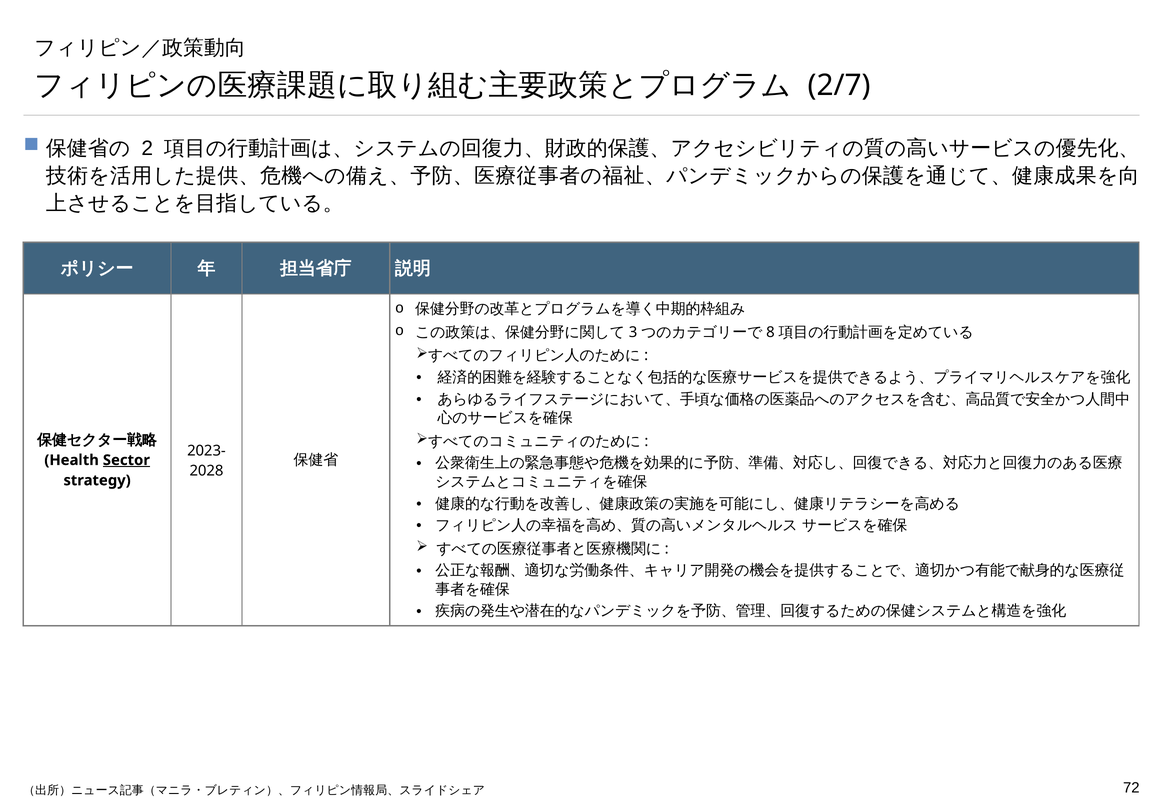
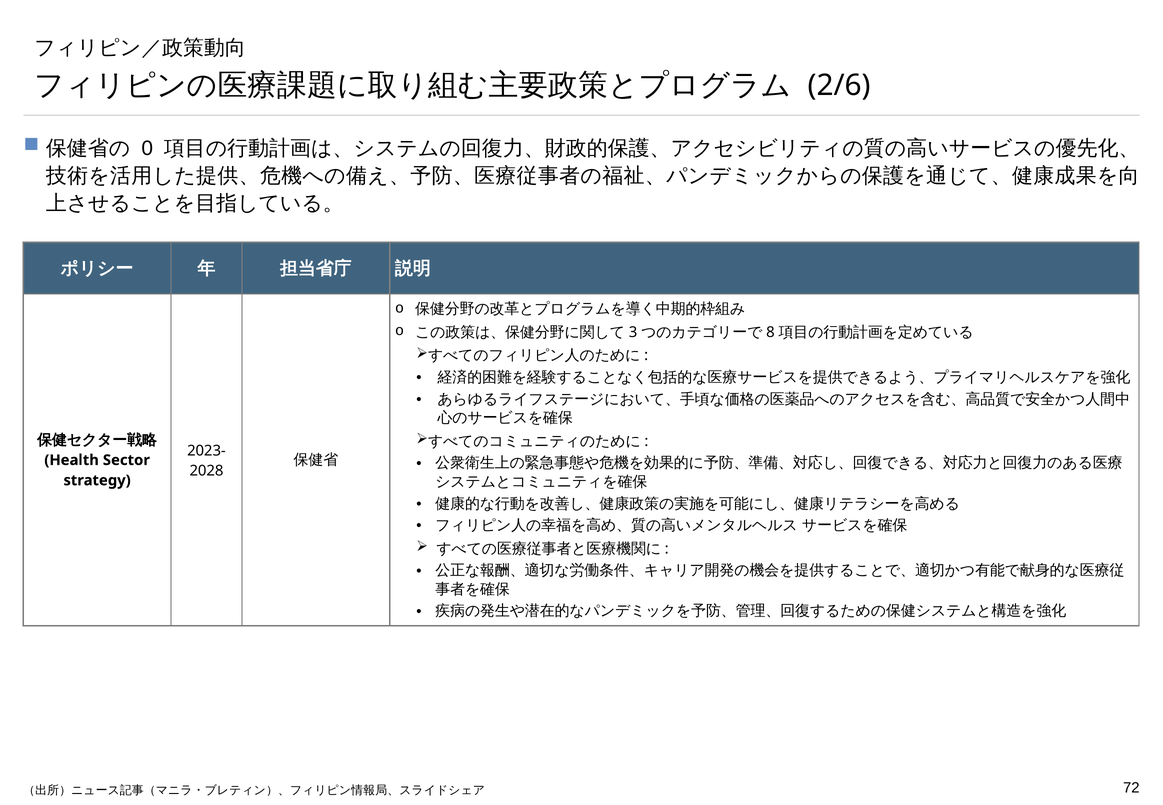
2/7: 2/7 -> 2/6
2: 2 -> 0
Sector underline: present -> none
